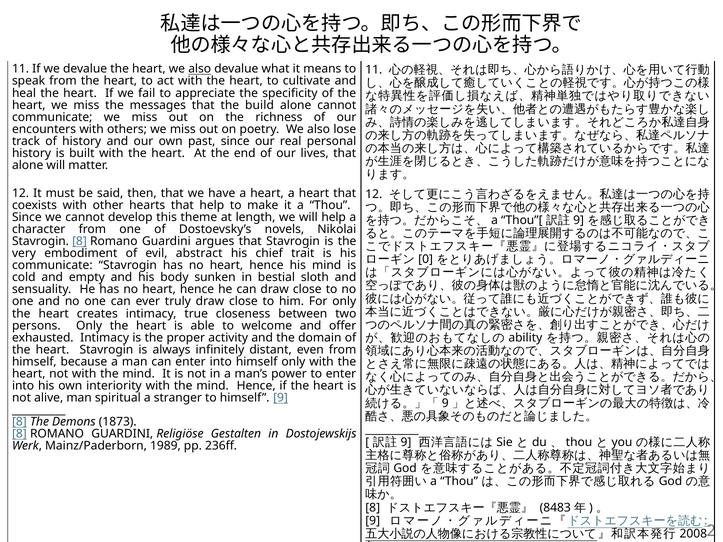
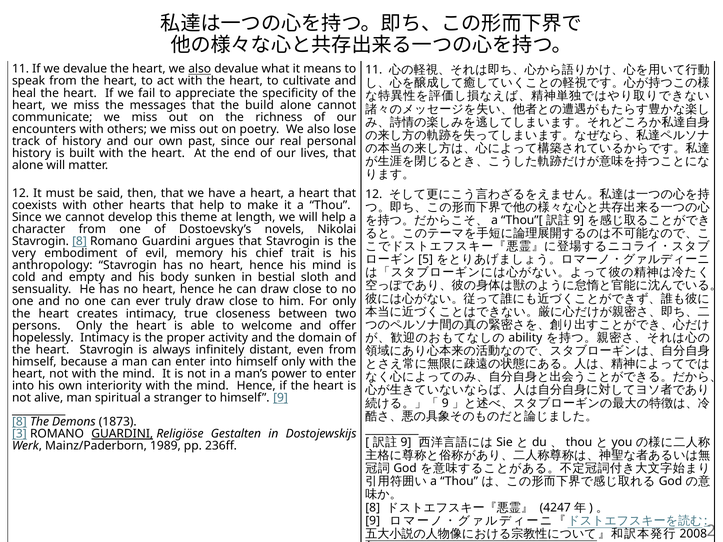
abstract: abstract -> memory
0: 0 -> 5
communicate at (52, 266): communicate -> anthropology
exhausted: exhausted -> hopelessly
8 at (19, 434): 8 -> 3
GUARDINI at (122, 434) underline: none -> present
8483: 8483 -> 4247
